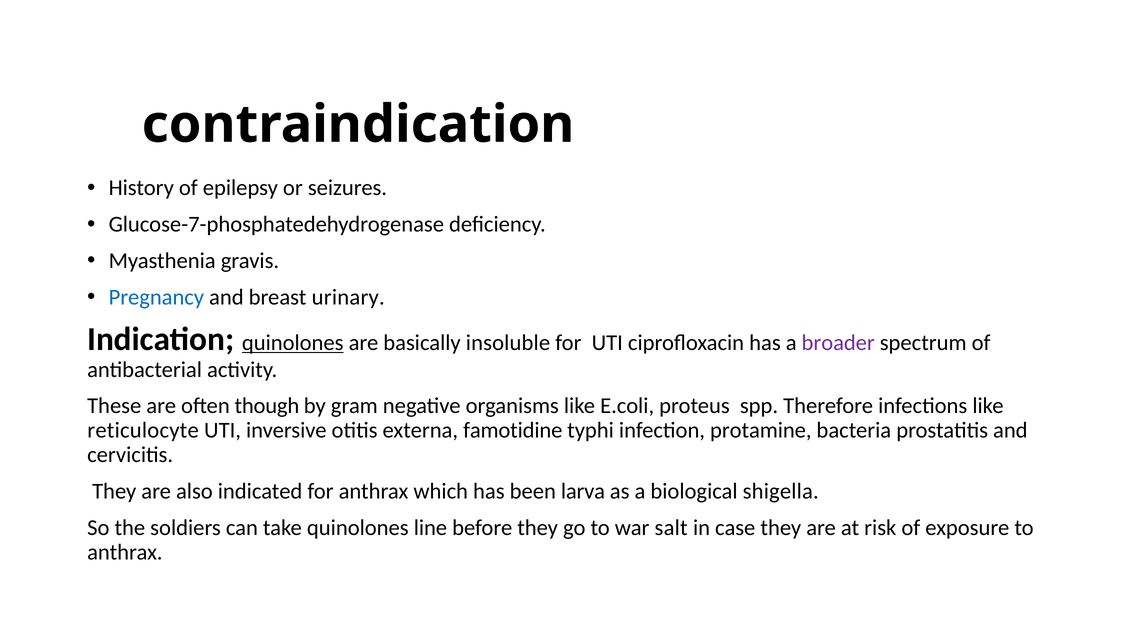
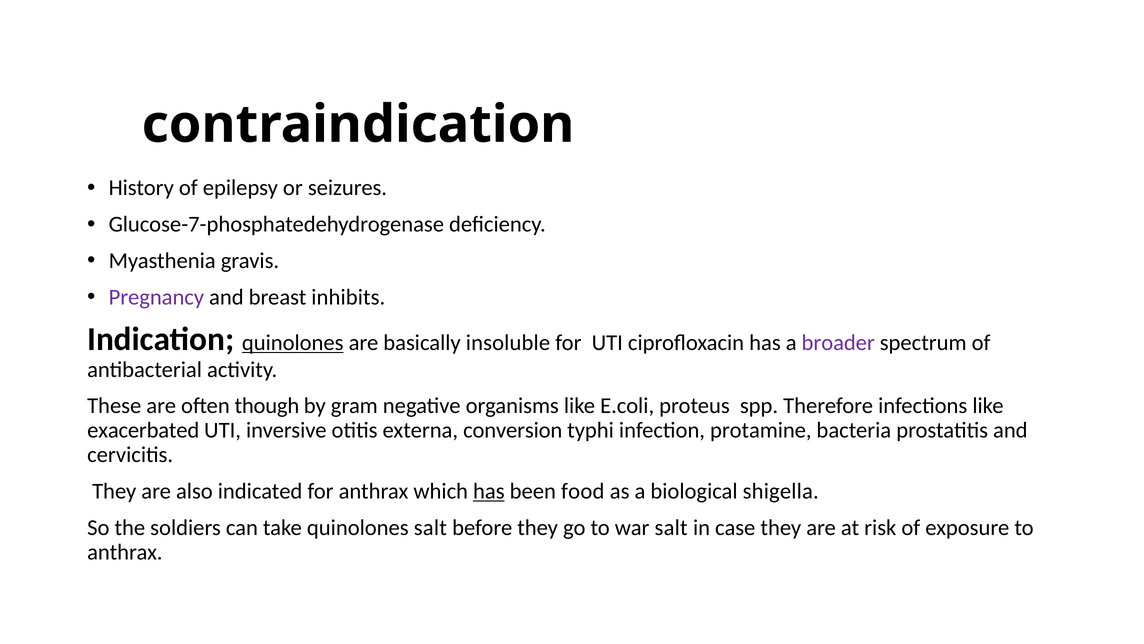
Pregnancy colour: blue -> purple
urinary: urinary -> inhibits
reticulocyte: reticulocyte -> exacerbated
famotidine: famotidine -> conversion
has at (489, 491) underline: none -> present
larva: larva -> food
quinolones line: line -> salt
